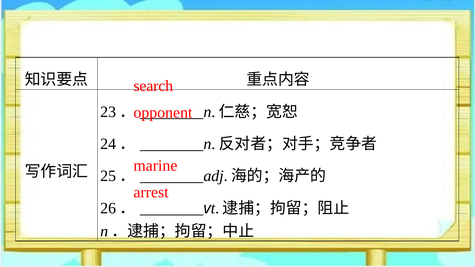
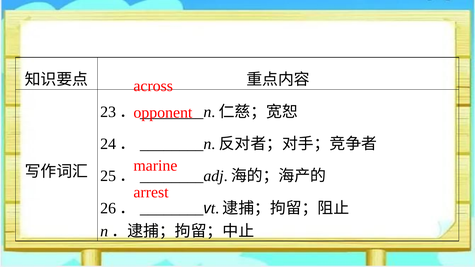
search: search -> across
